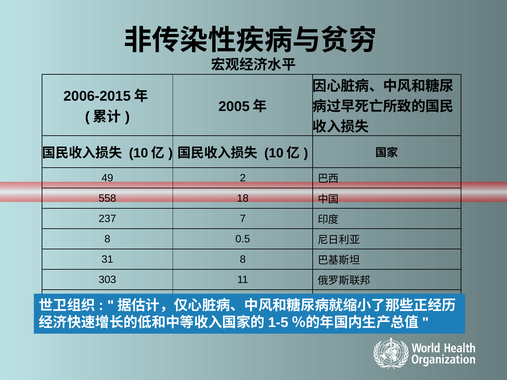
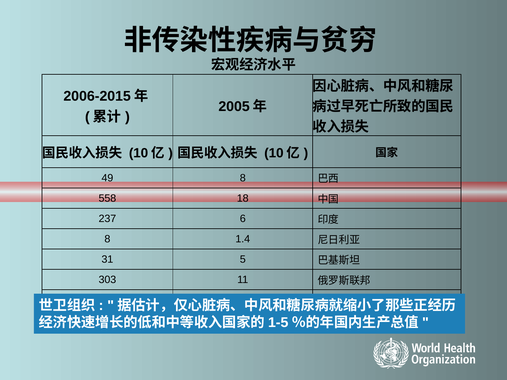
49 2: 2 -> 8
7: 7 -> 6
0.5: 0.5 -> 1.4
31 8: 8 -> 5
